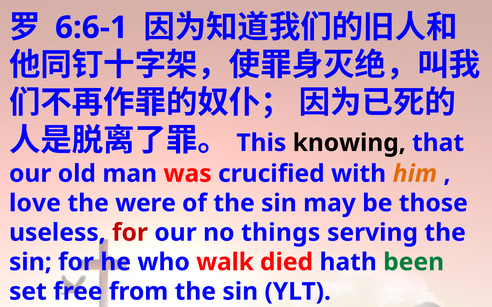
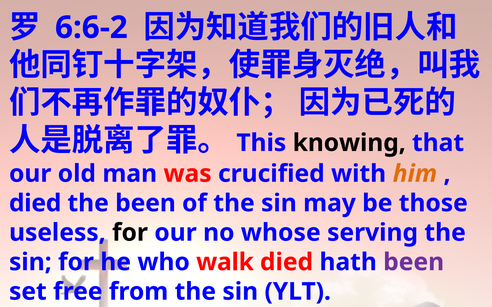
6:6-1: 6:6-1 -> 6:6-2
love at (35, 204): love -> died
the were: were -> been
for at (130, 233) colour: red -> black
things: things -> whose
been at (414, 263) colour: green -> purple
